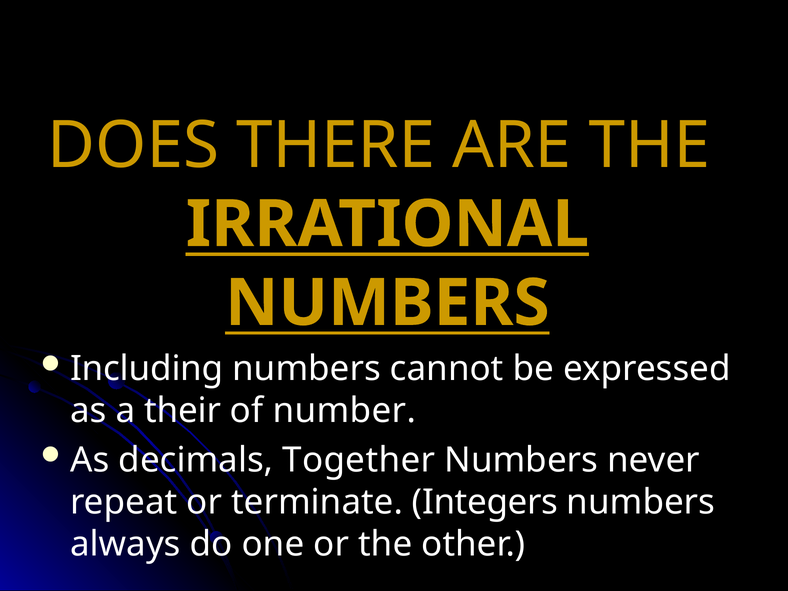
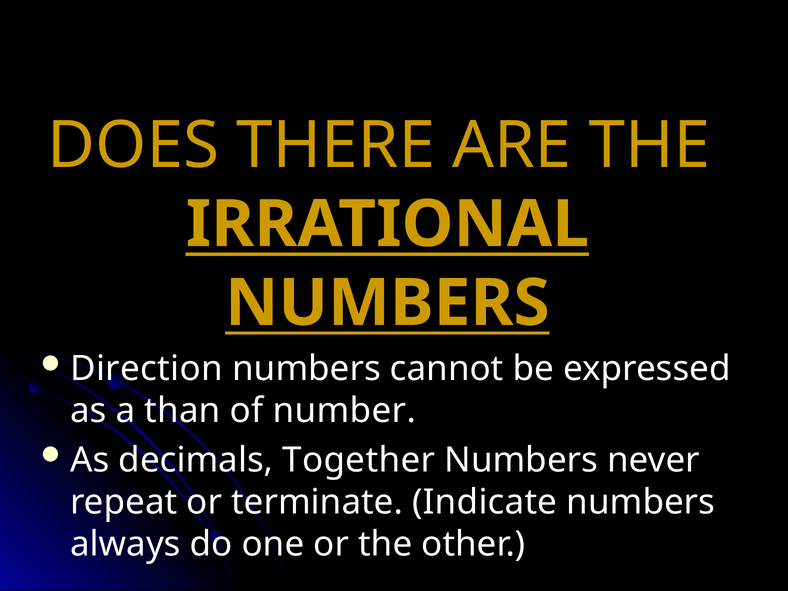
Including: Including -> Direction
their: their -> than
Integers: Integers -> Indicate
